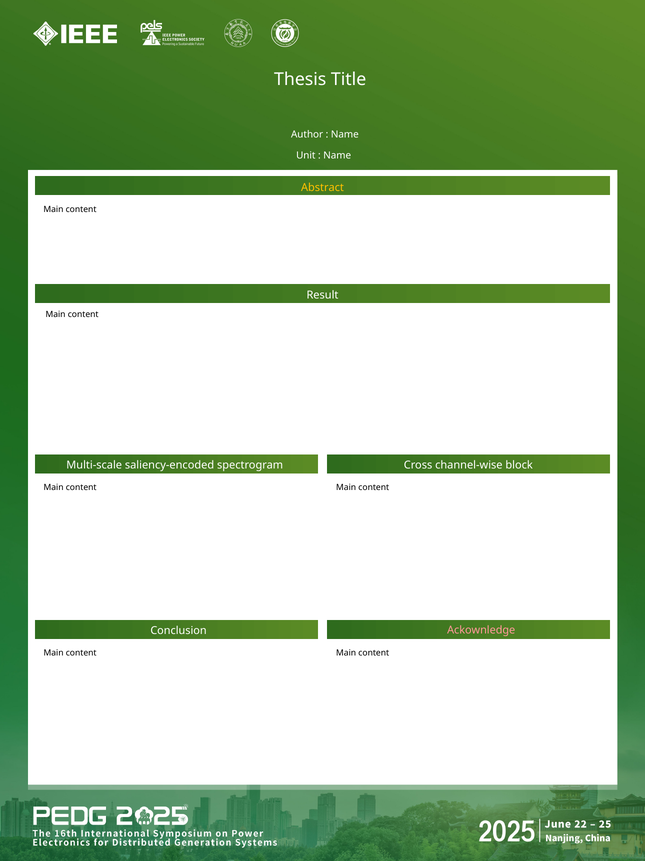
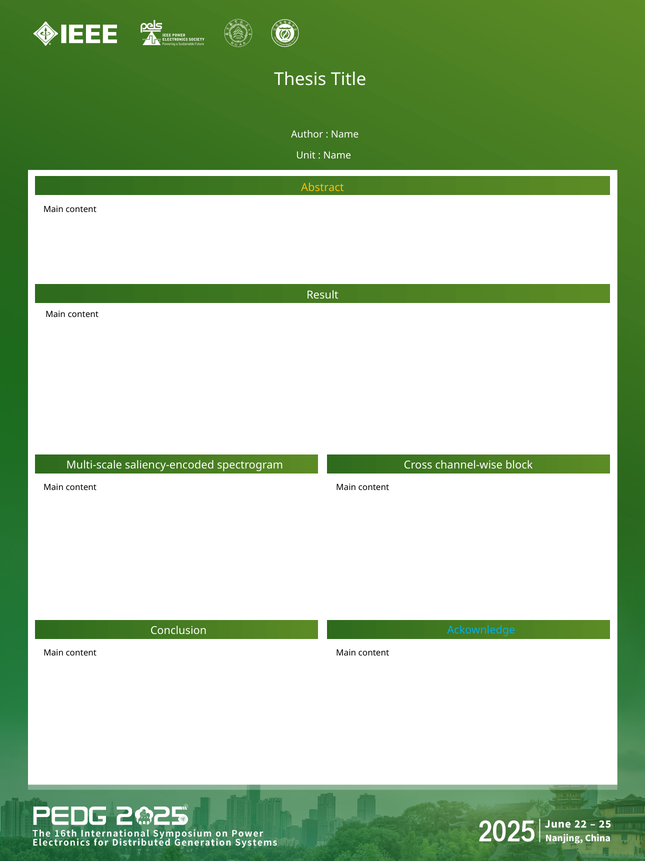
Ackownledge colour: pink -> light blue
